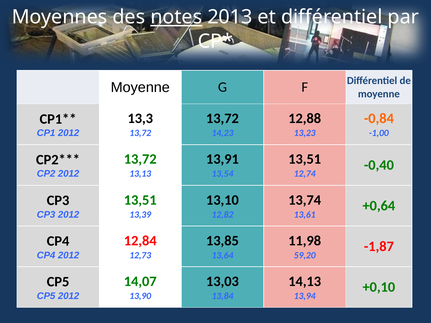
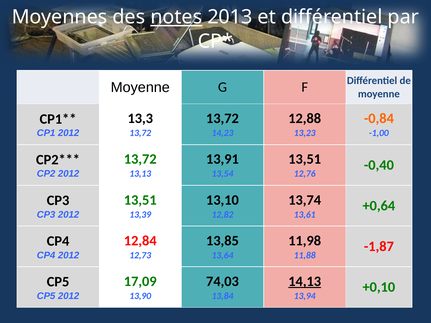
12,74: 12,74 -> 12,76
59,20: 59,20 -> 11,88
14,07: 14,07 -> 17,09
13,03: 13,03 -> 74,03
14,13 underline: none -> present
